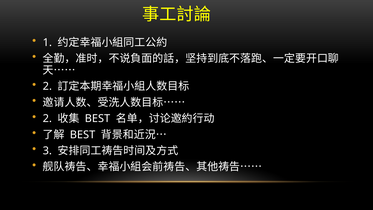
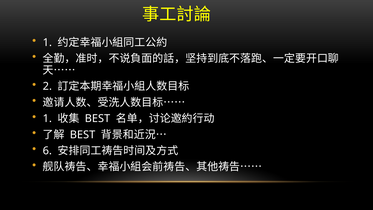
2 at (47, 118): 2 -> 1
3: 3 -> 6
